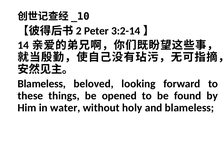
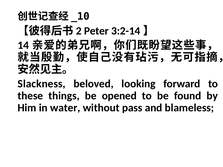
Blameless at (42, 84): Blameless -> Slackness
holy: holy -> pass
